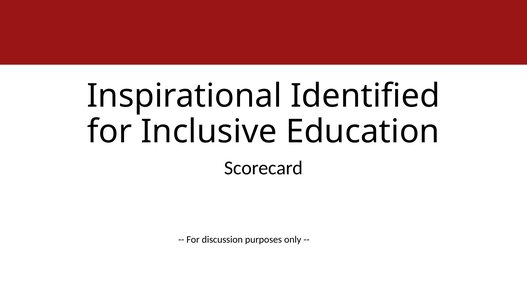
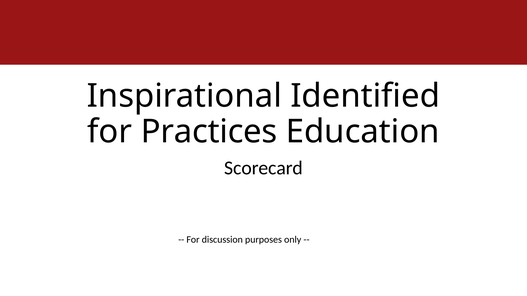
Inclusive: Inclusive -> Practices
